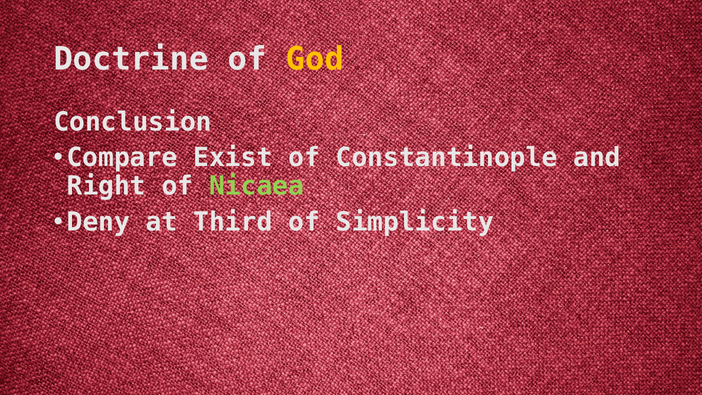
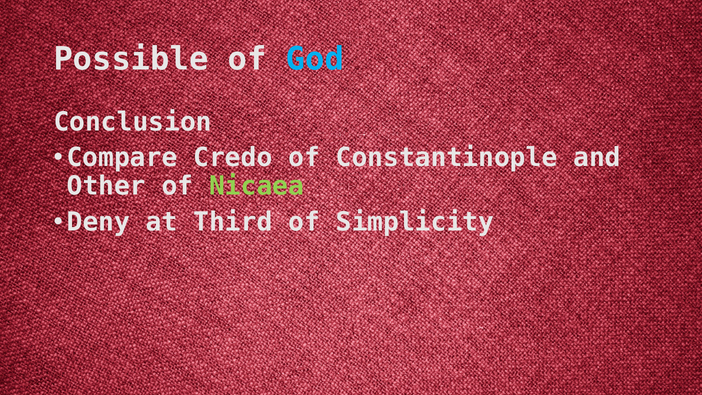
Doctrine: Doctrine -> Possible
God colour: yellow -> light blue
Exist: Exist -> Credo
Right: Right -> Other
